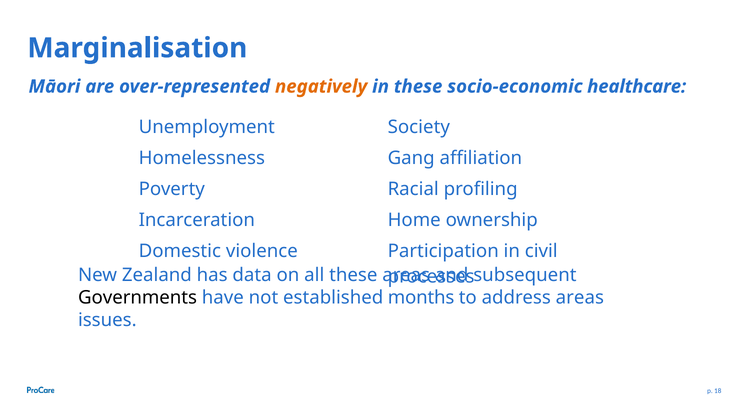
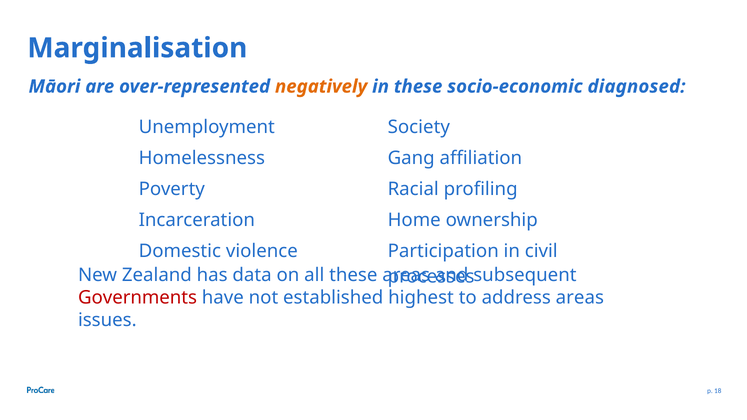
healthcare: healthcare -> diagnosed
Governments colour: black -> red
months: months -> highest
